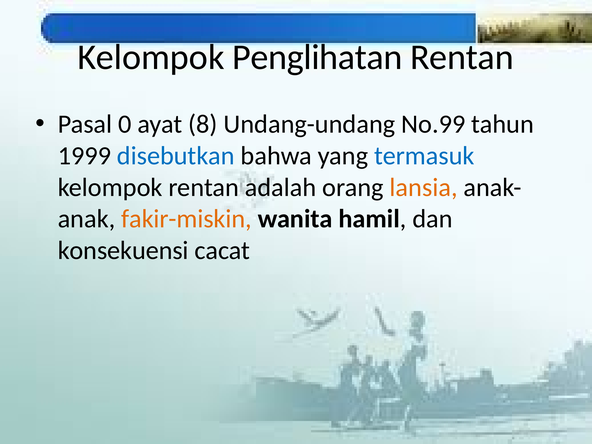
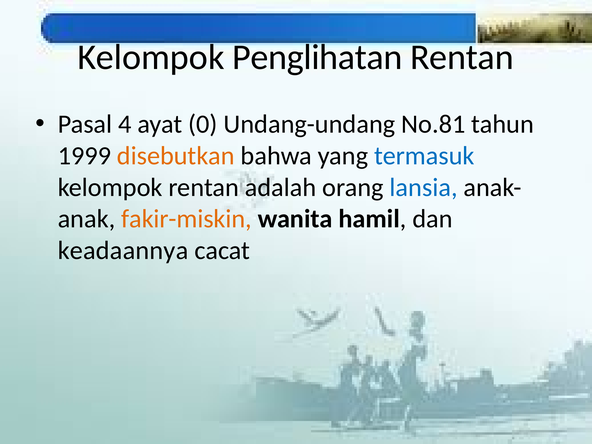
0: 0 -> 4
8: 8 -> 0
No.99: No.99 -> No.81
disebutkan colour: blue -> orange
lansia colour: orange -> blue
konsekuensi: konsekuensi -> keadaannya
